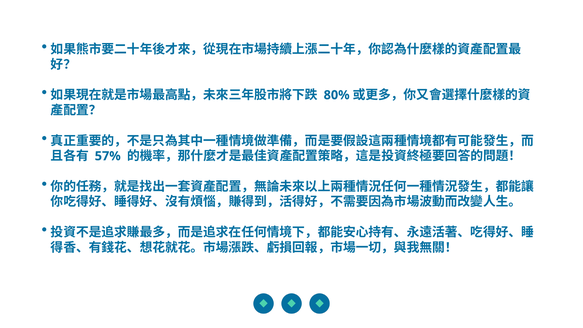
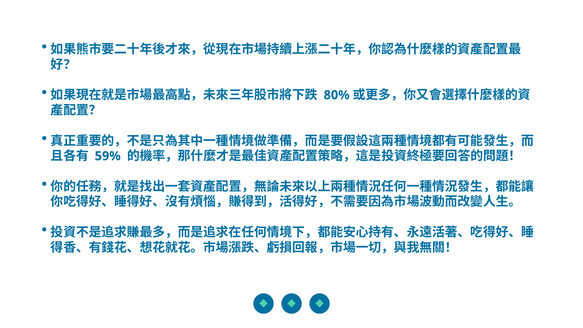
57%: 57% -> 59%
